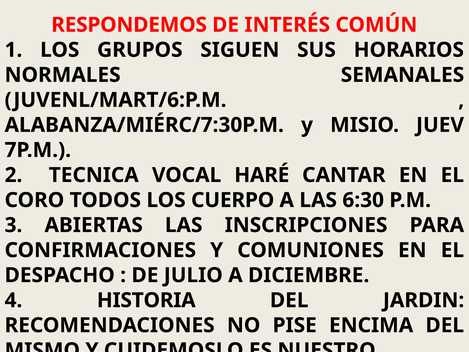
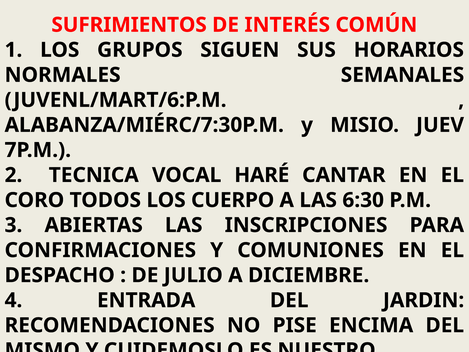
RESPONDEMOS: RESPONDEMOS -> SUFRIMIENTOS
HISTORIA: HISTORIA -> ENTRADA
